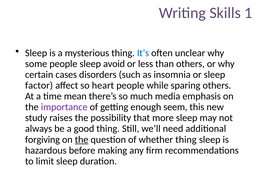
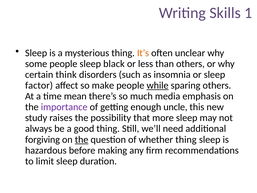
It’s colour: blue -> orange
avoid: avoid -> black
cases: cases -> think
heart: heart -> make
while underline: none -> present
seem: seem -> uncle
